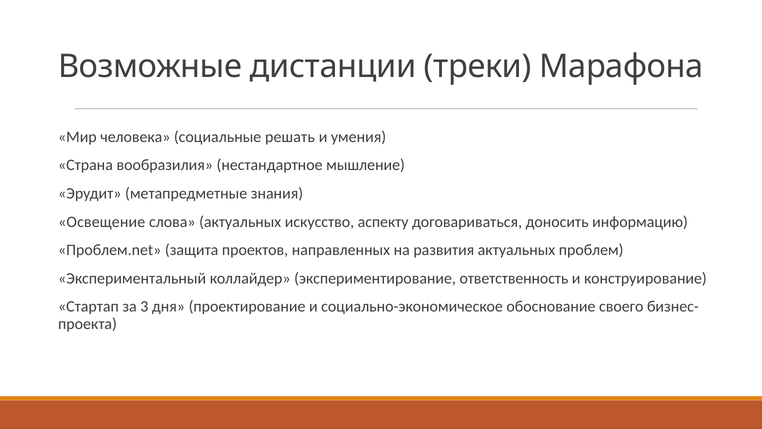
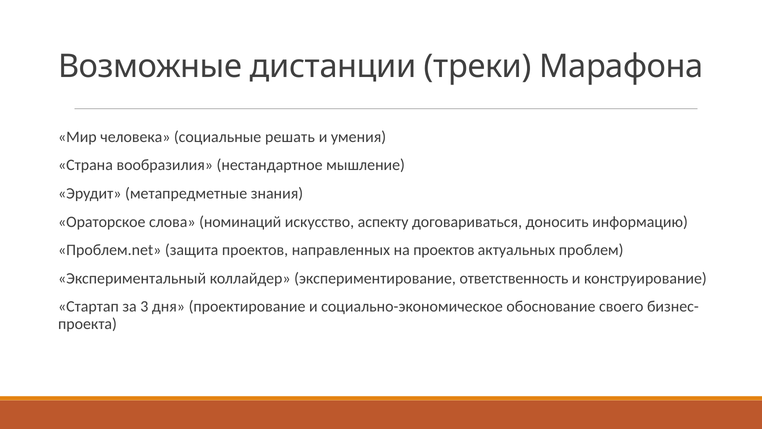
Освещение: Освещение -> Ораторское
слова актуальных: актуальных -> номинаций
на развития: развития -> проектов
